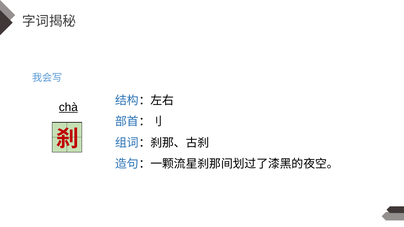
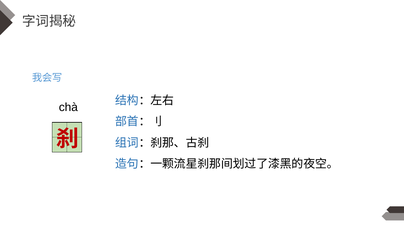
chà underline: present -> none
